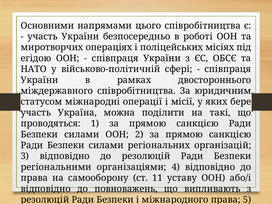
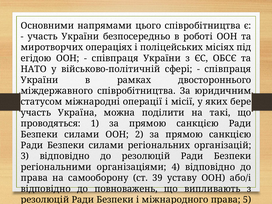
11: 11 -> 39
